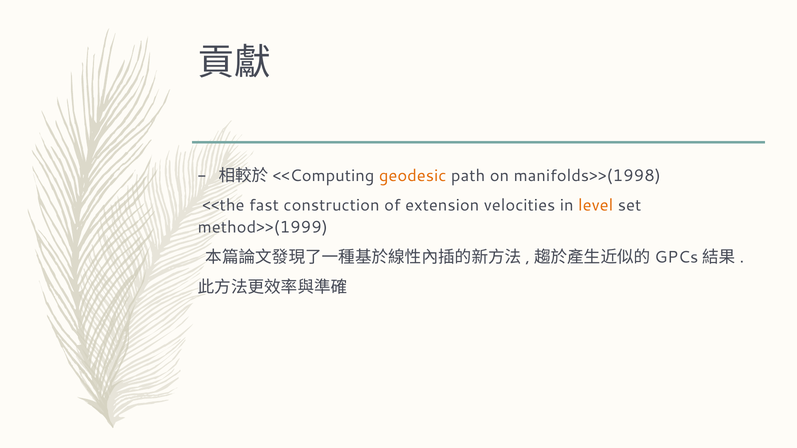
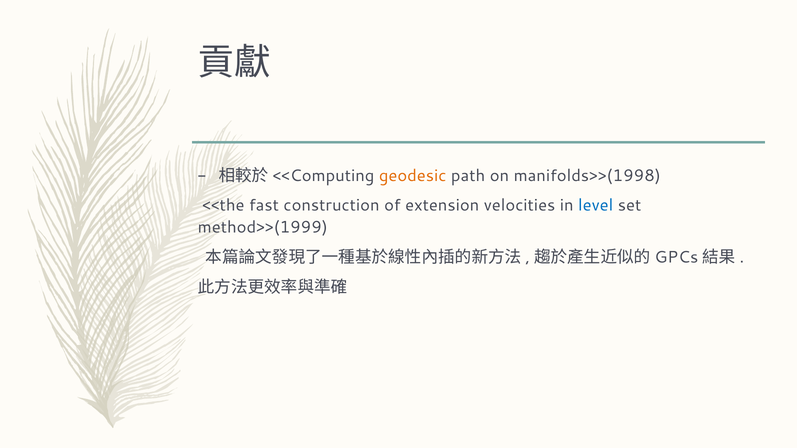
level colour: orange -> blue
